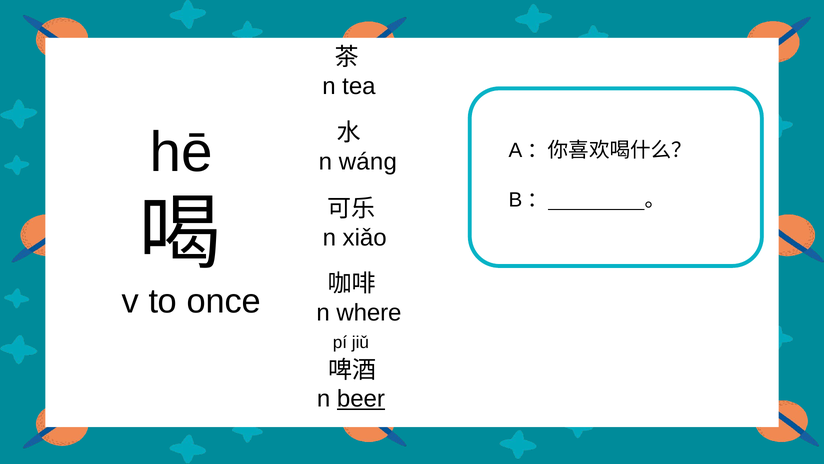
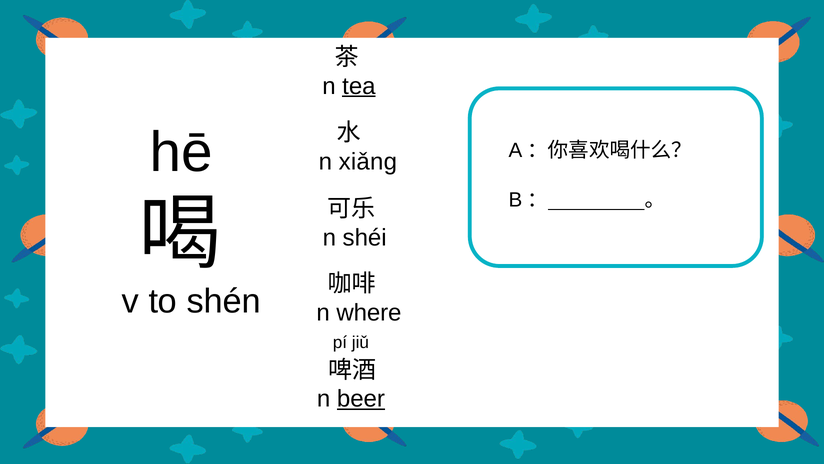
tea underline: none -> present
wáng: wáng -> xiǎng
xiǎo: xiǎo -> shéi
once: once -> shén
